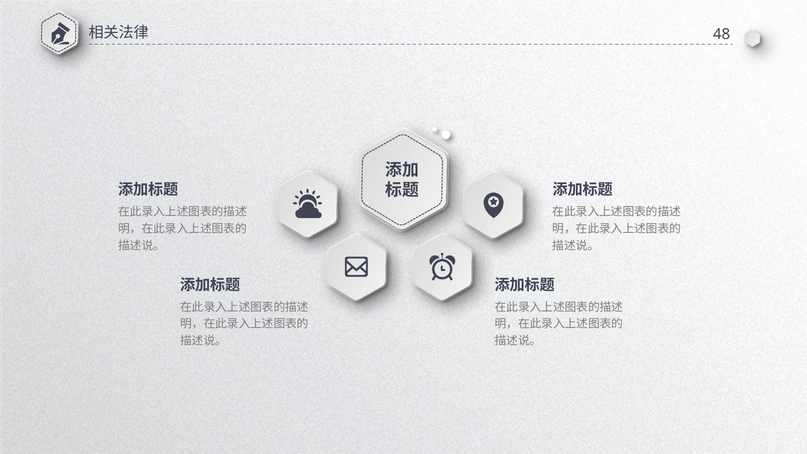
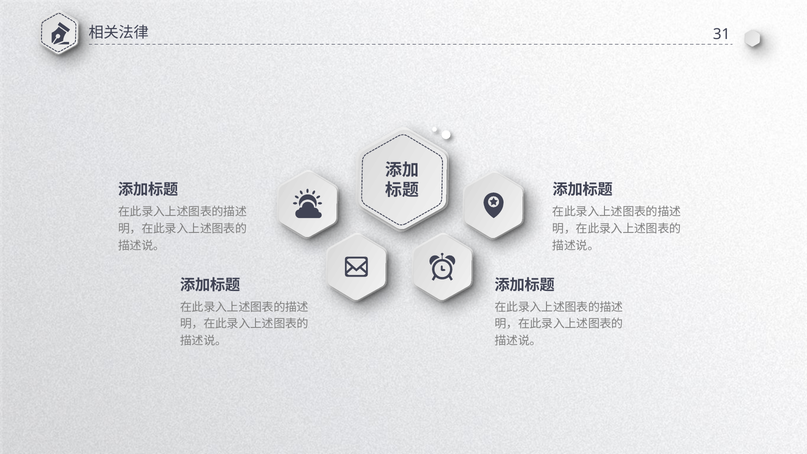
48: 48 -> 31
